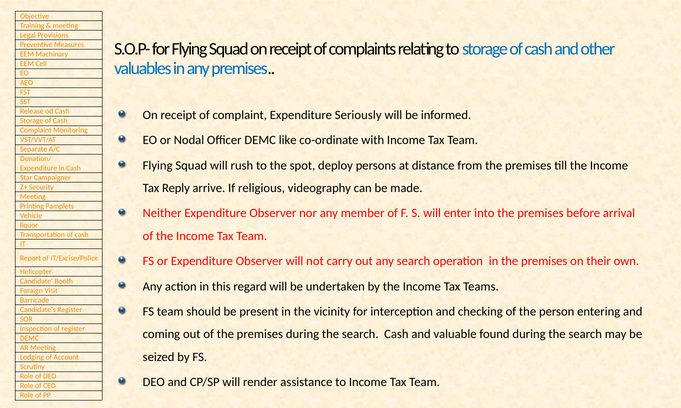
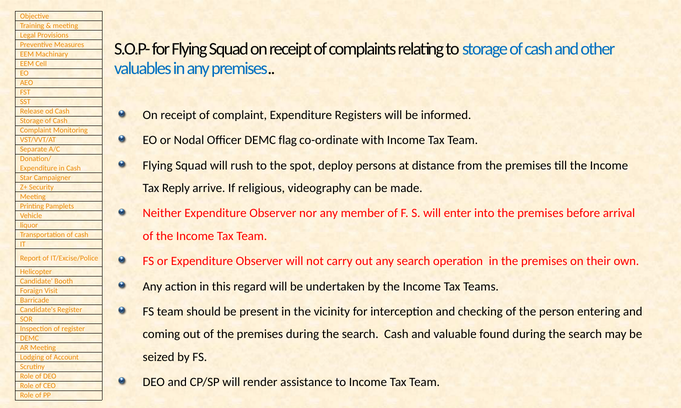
Seriously: Seriously -> Registers
like: like -> flag
